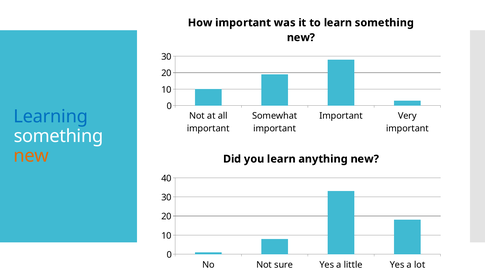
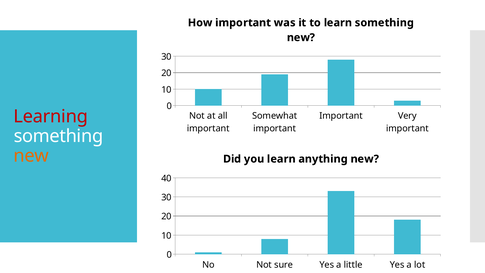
Learning colour: blue -> red
